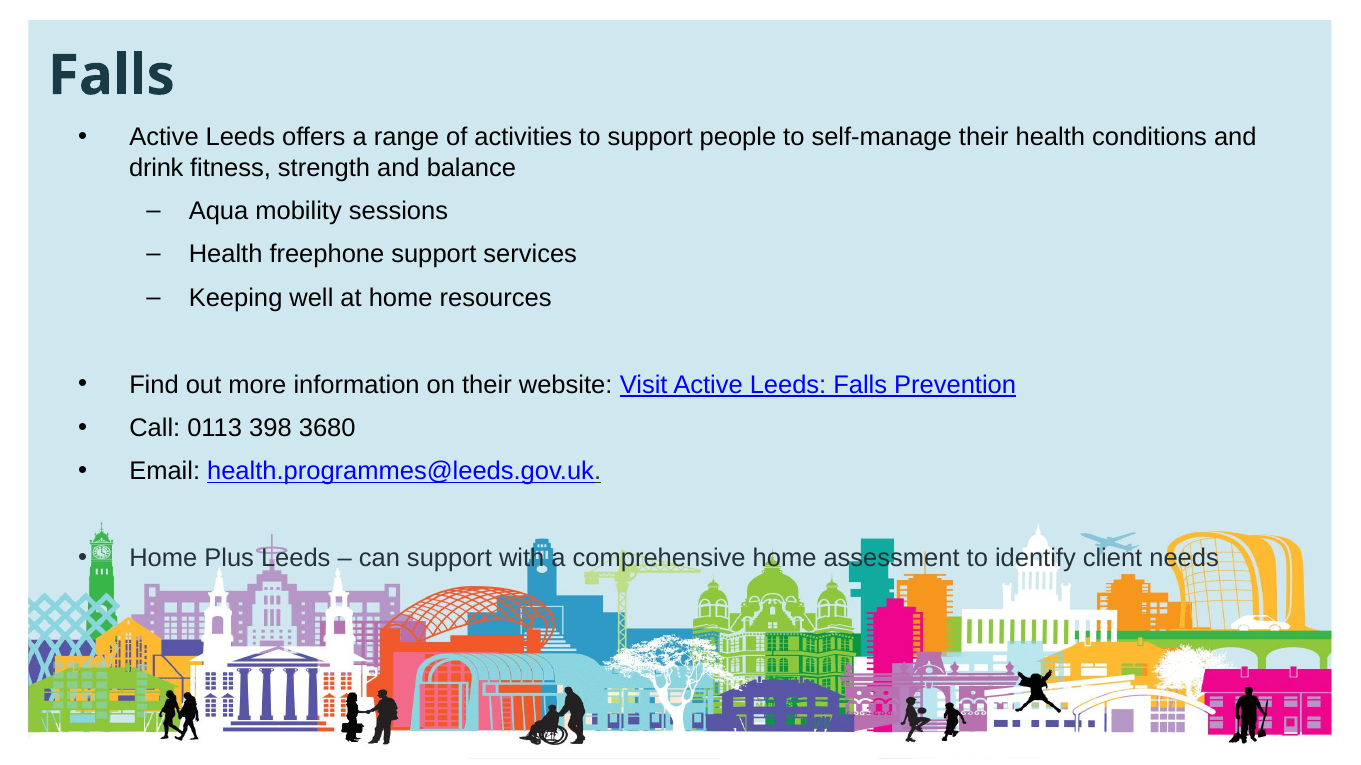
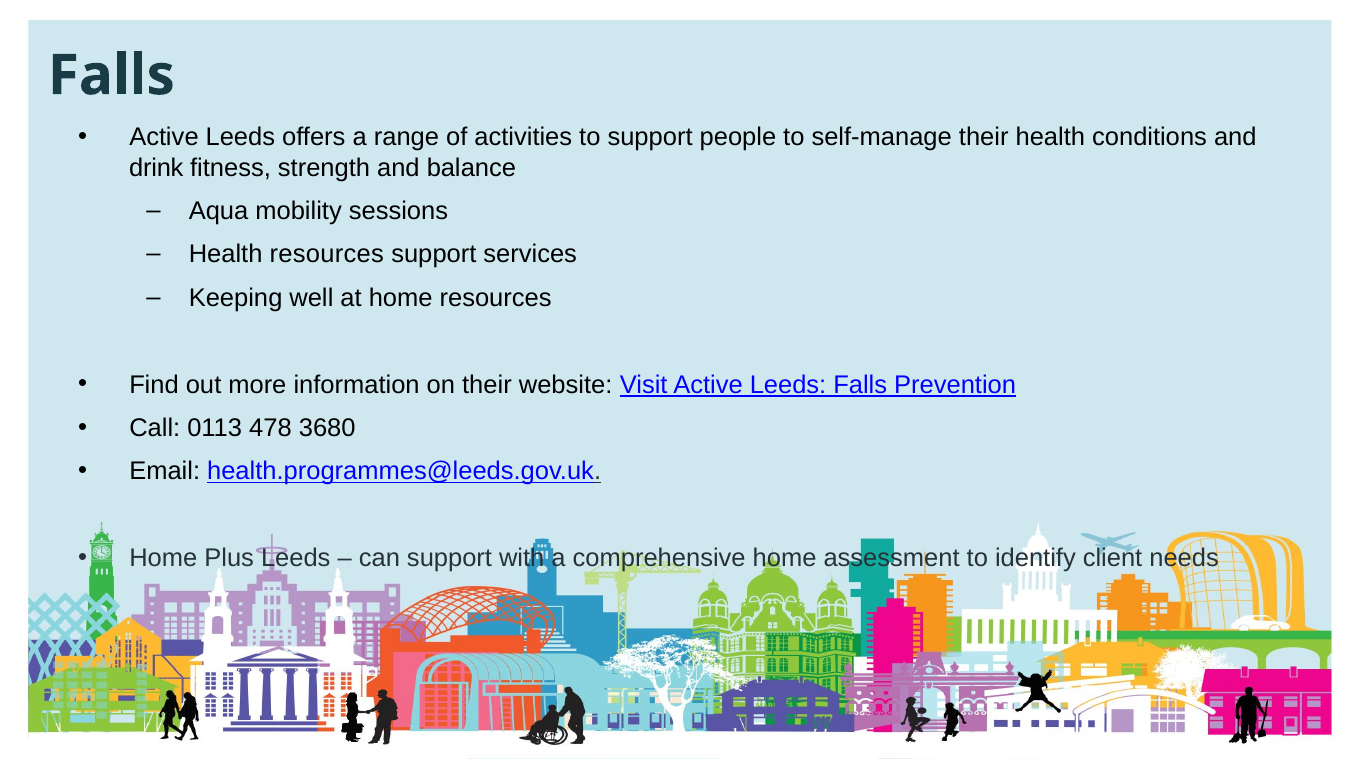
Health freephone: freephone -> resources
398: 398 -> 478
